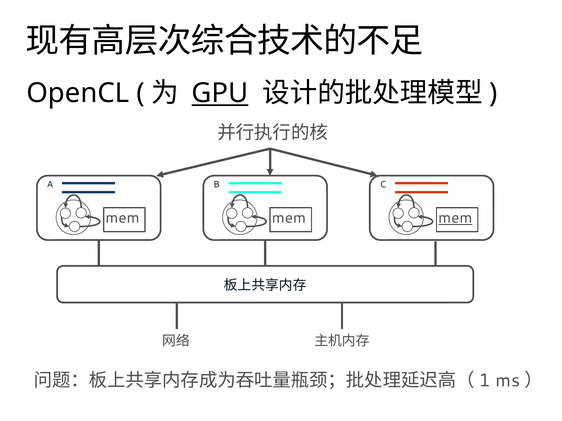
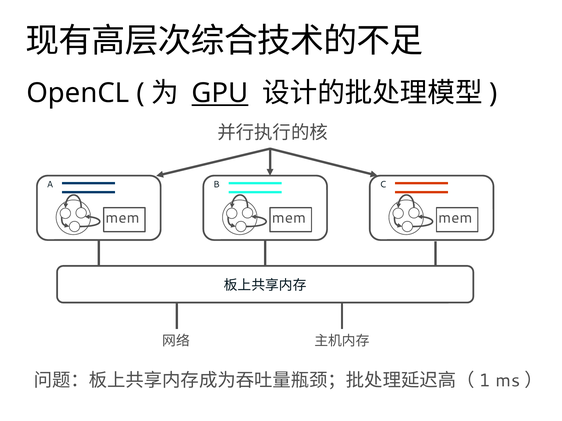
mem at (455, 218) underline: present -> none
